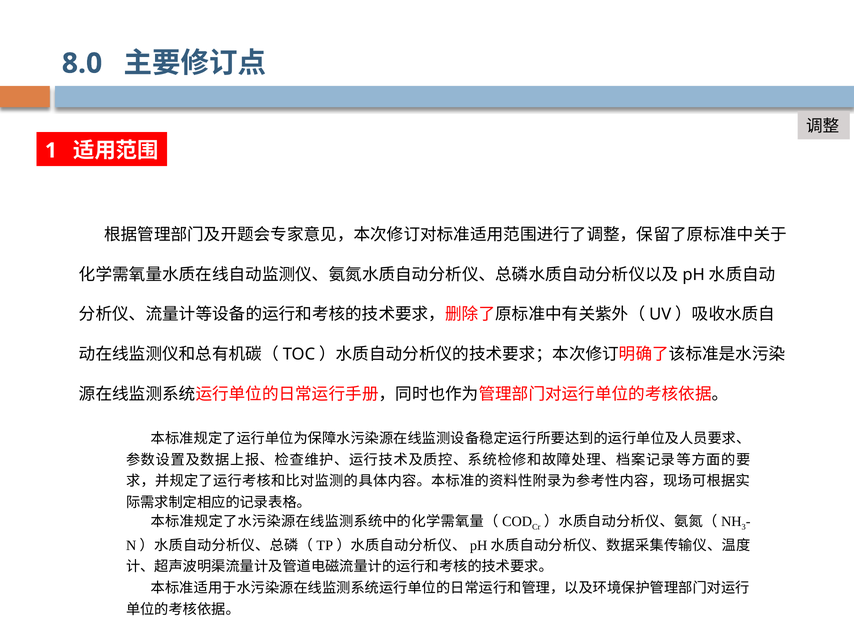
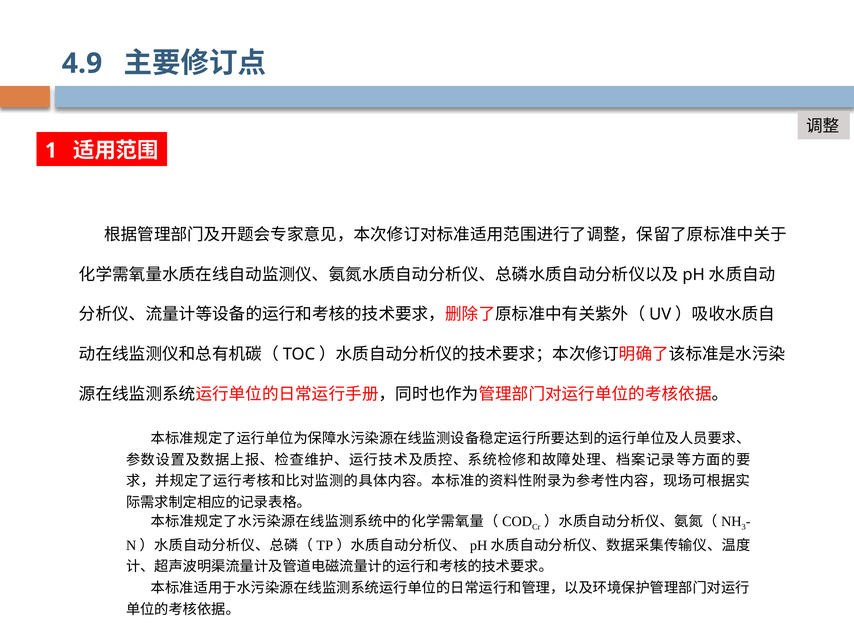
8.0: 8.0 -> 4.9
